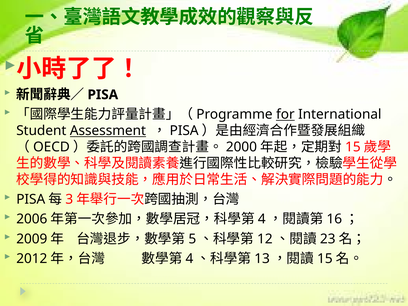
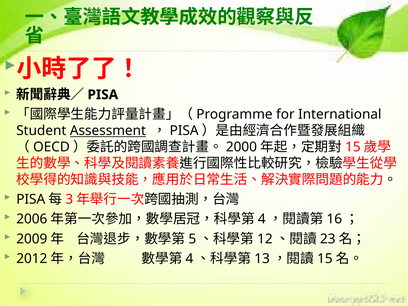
for underline: present -> none
